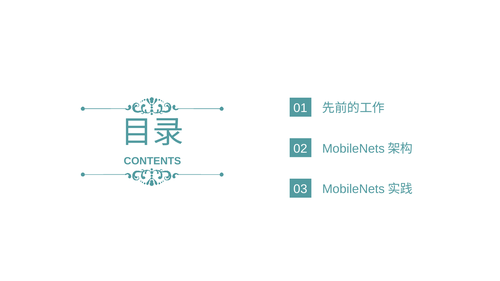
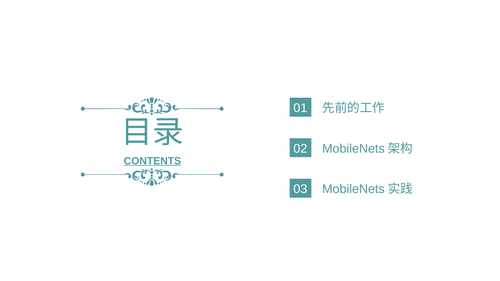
CONTENTS underline: none -> present
